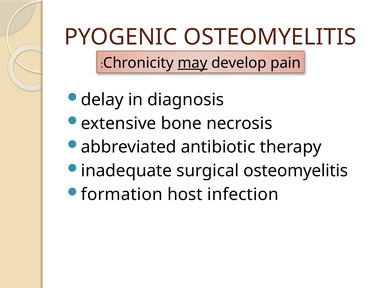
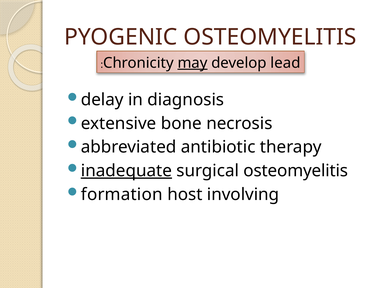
pain: pain -> lead
inadequate underline: none -> present
infection: infection -> involving
